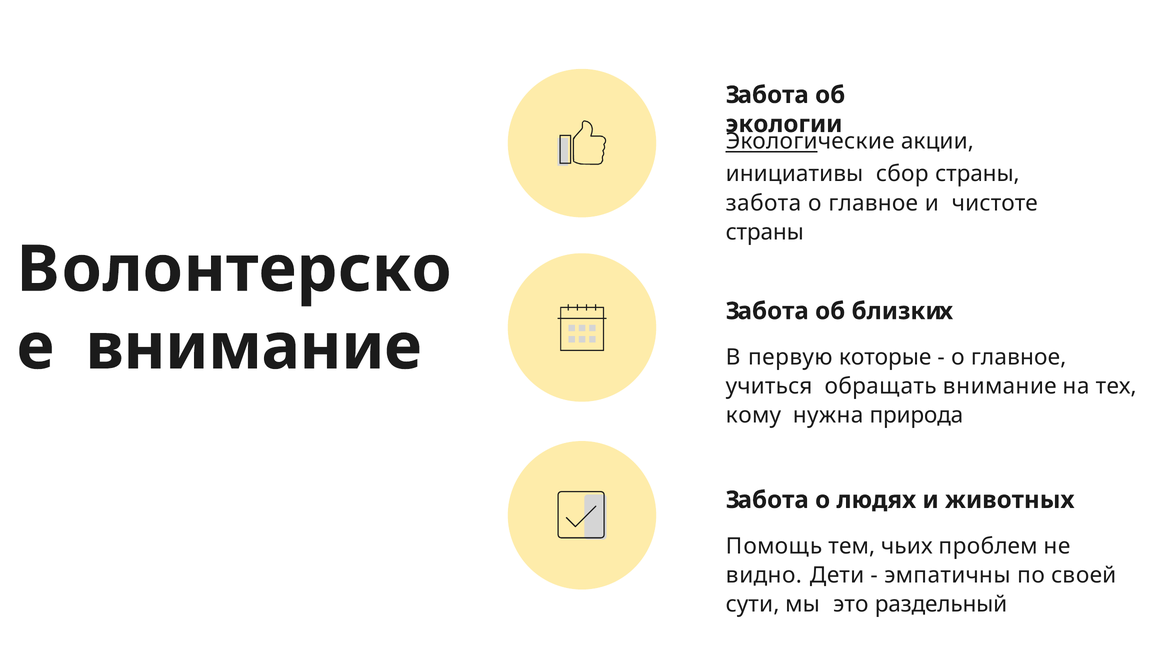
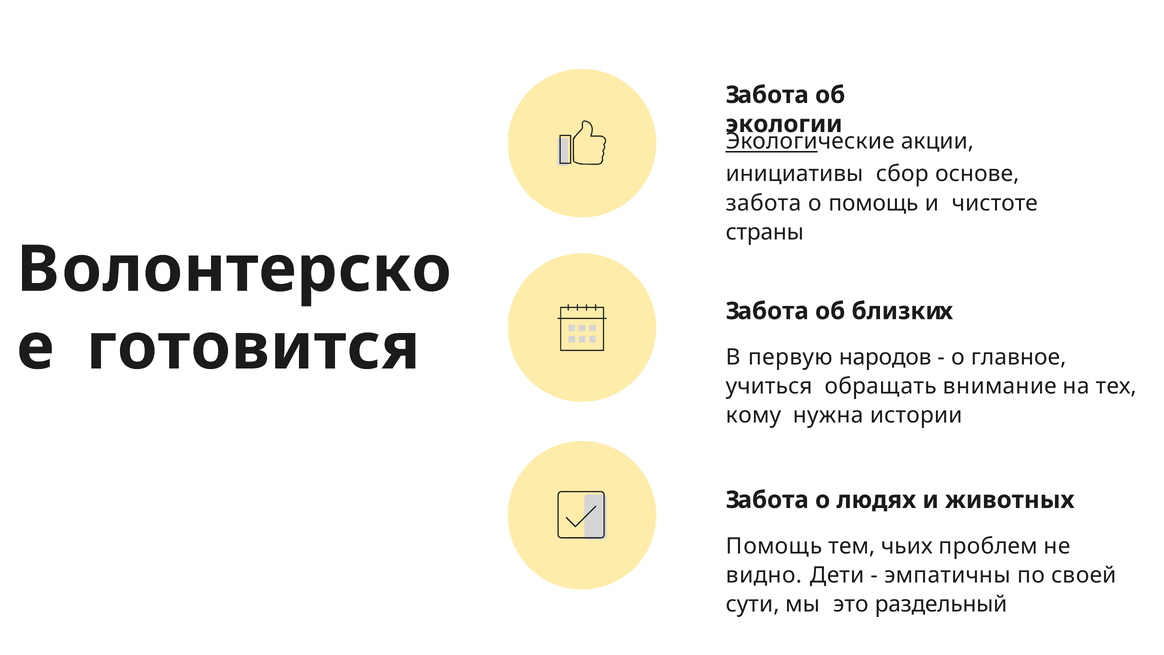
сбор страны: страны -> основе
забота о главное: главное -> помощь
внимание at (254, 347): внимание -> готовится
которые: которые -> народов
природа: природа -> истории
